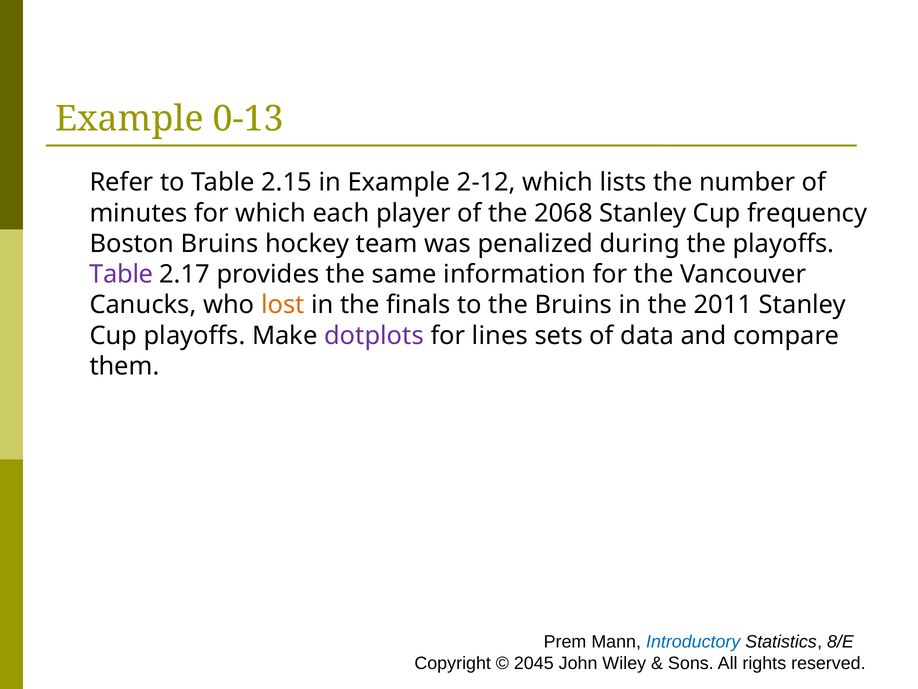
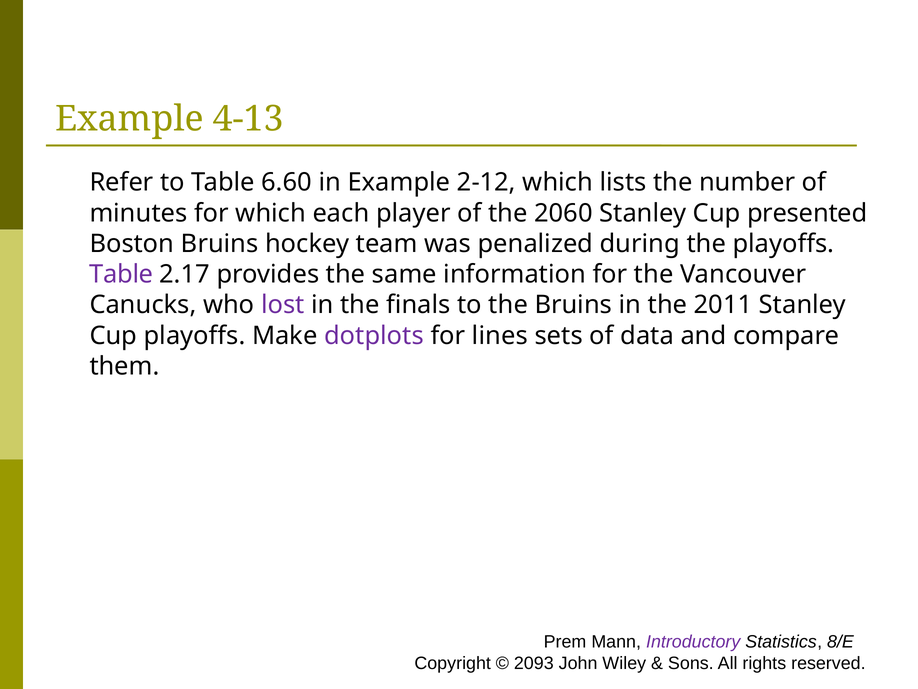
0-13: 0-13 -> 4-13
2.15: 2.15 -> 6.60
2068: 2068 -> 2060
frequency: frequency -> presented
lost colour: orange -> purple
Introductory colour: blue -> purple
2045: 2045 -> 2093
